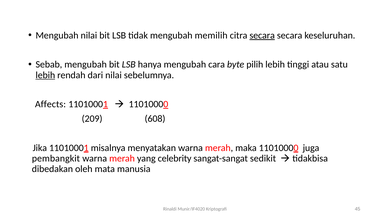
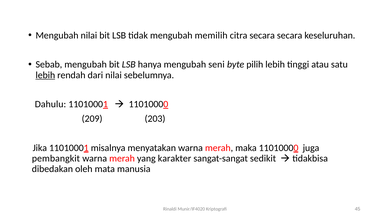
secara at (262, 35) underline: present -> none
cara: cara -> seni
Affects: Affects -> Dahulu
608: 608 -> 203
celebrity: celebrity -> karakter
